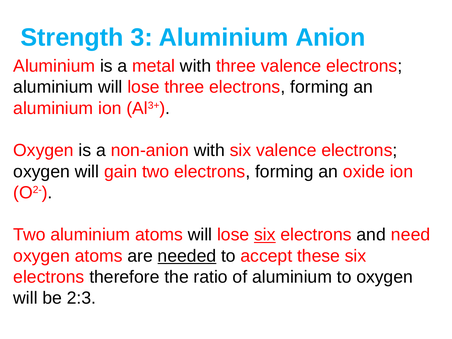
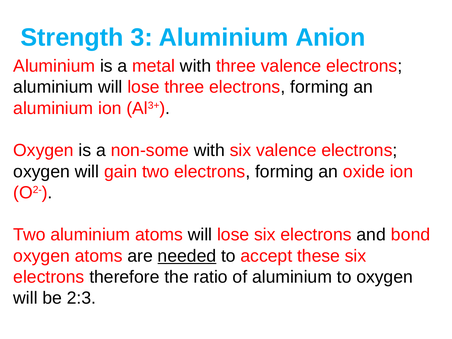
non-anion: non-anion -> non-some
six at (265, 235) underline: present -> none
need: need -> bond
